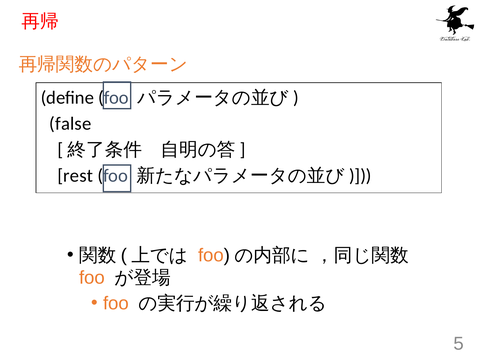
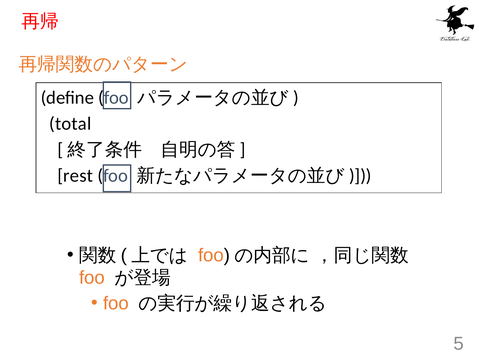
false: false -> total
